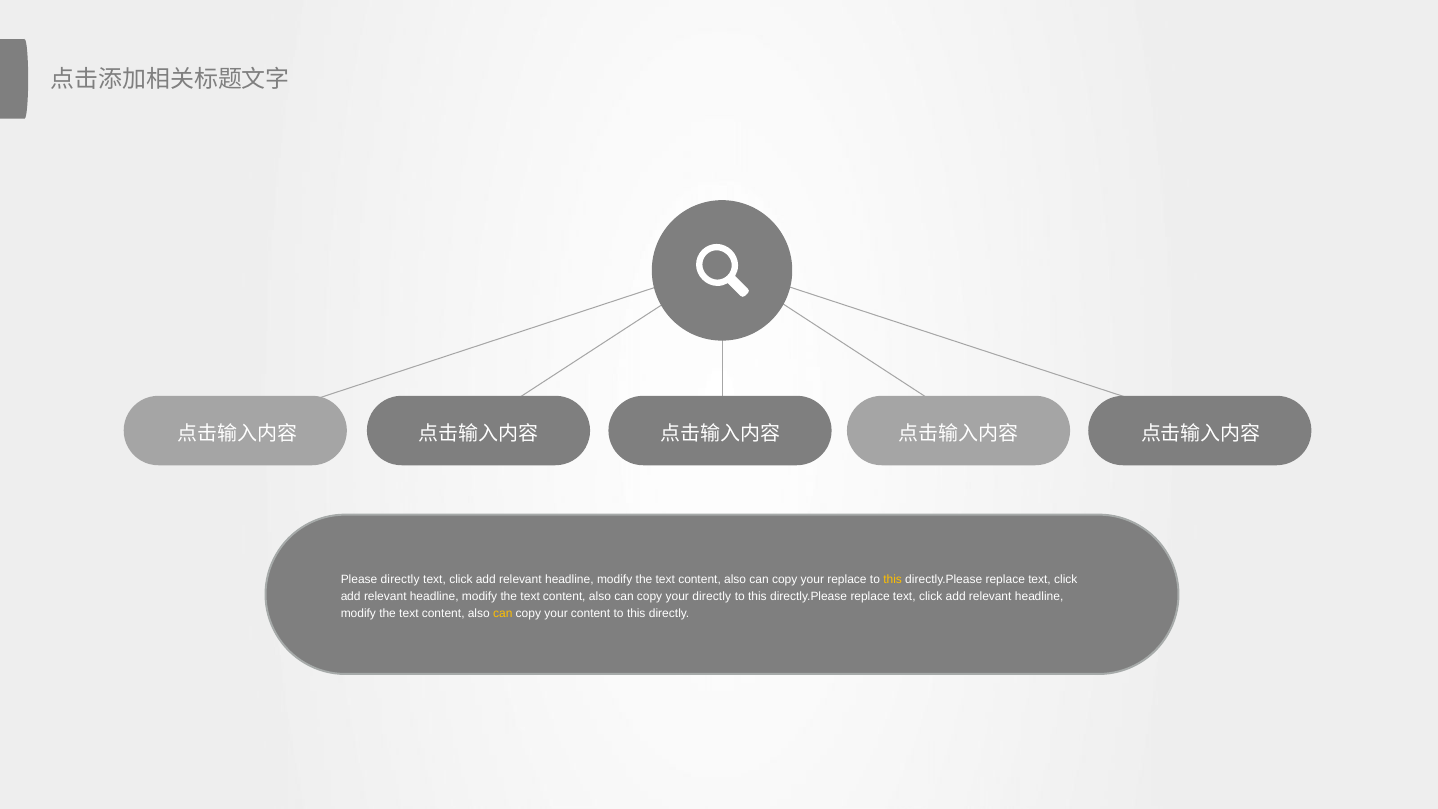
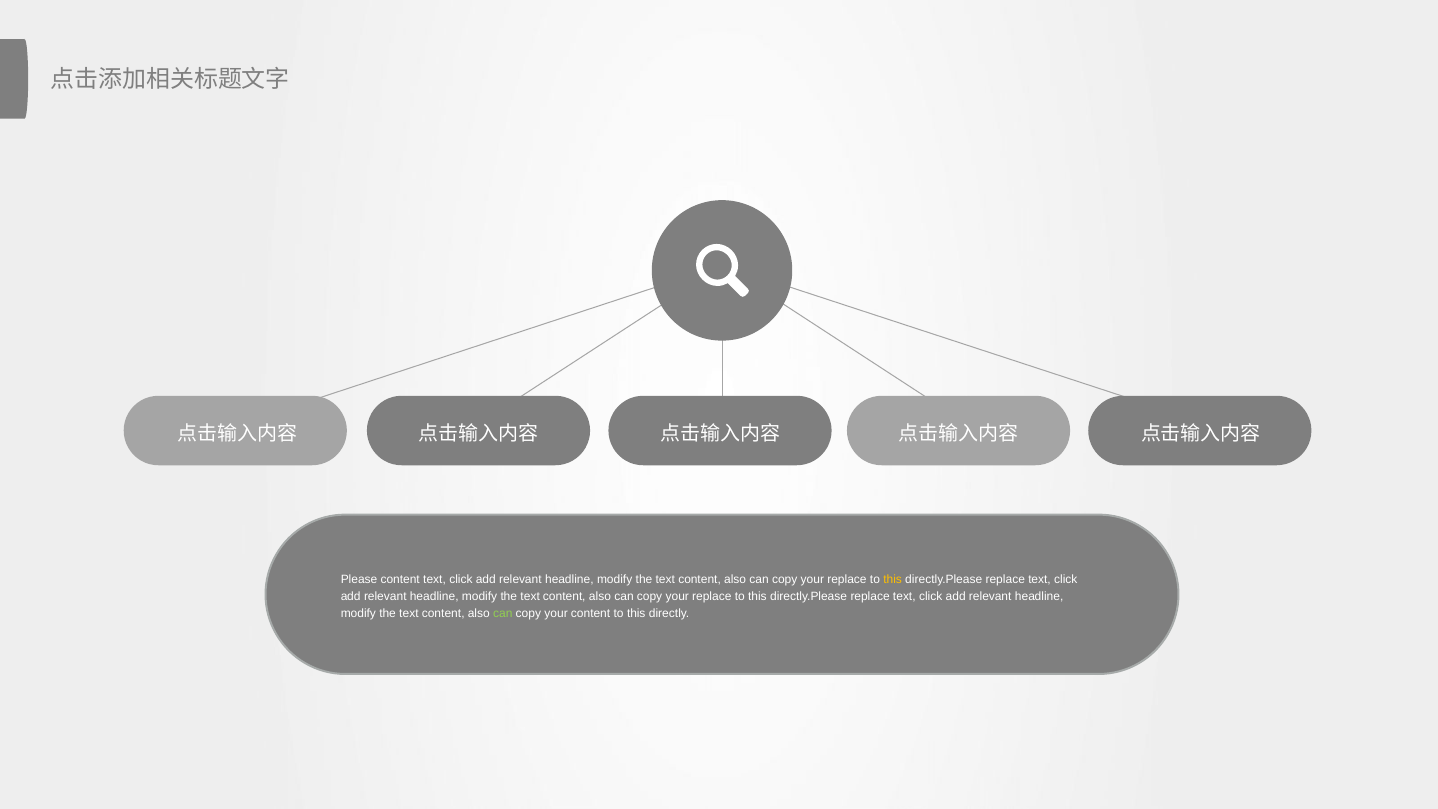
Please directly: directly -> content
directly at (712, 597): directly -> replace
can at (503, 614) colour: yellow -> light green
